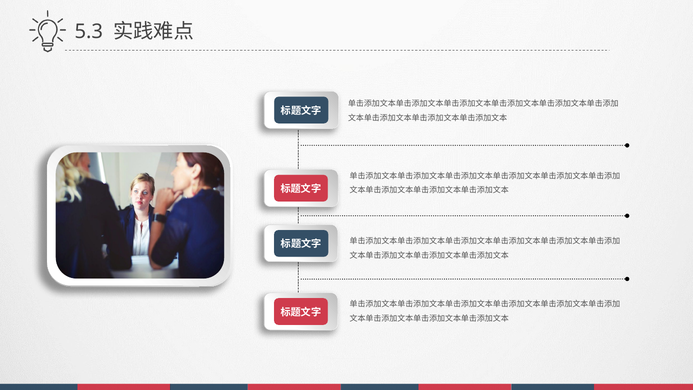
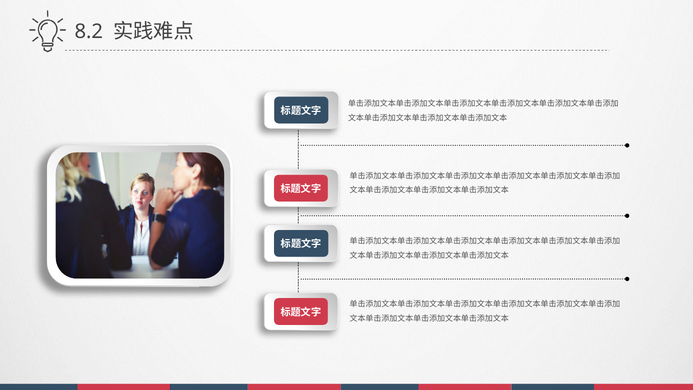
5.3: 5.3 -> 8.2
